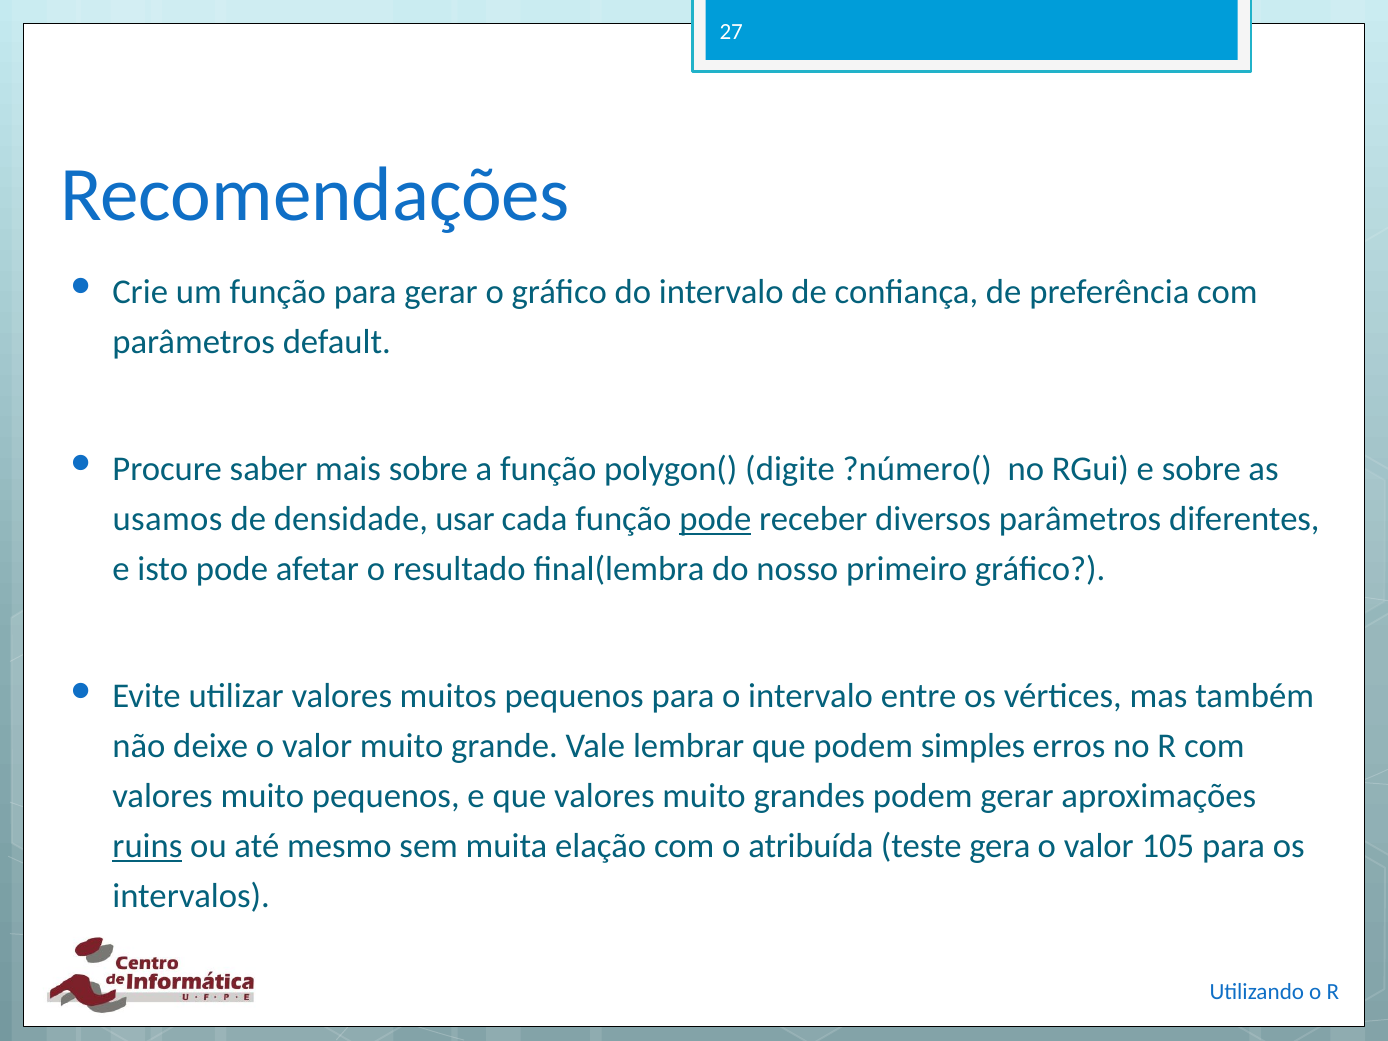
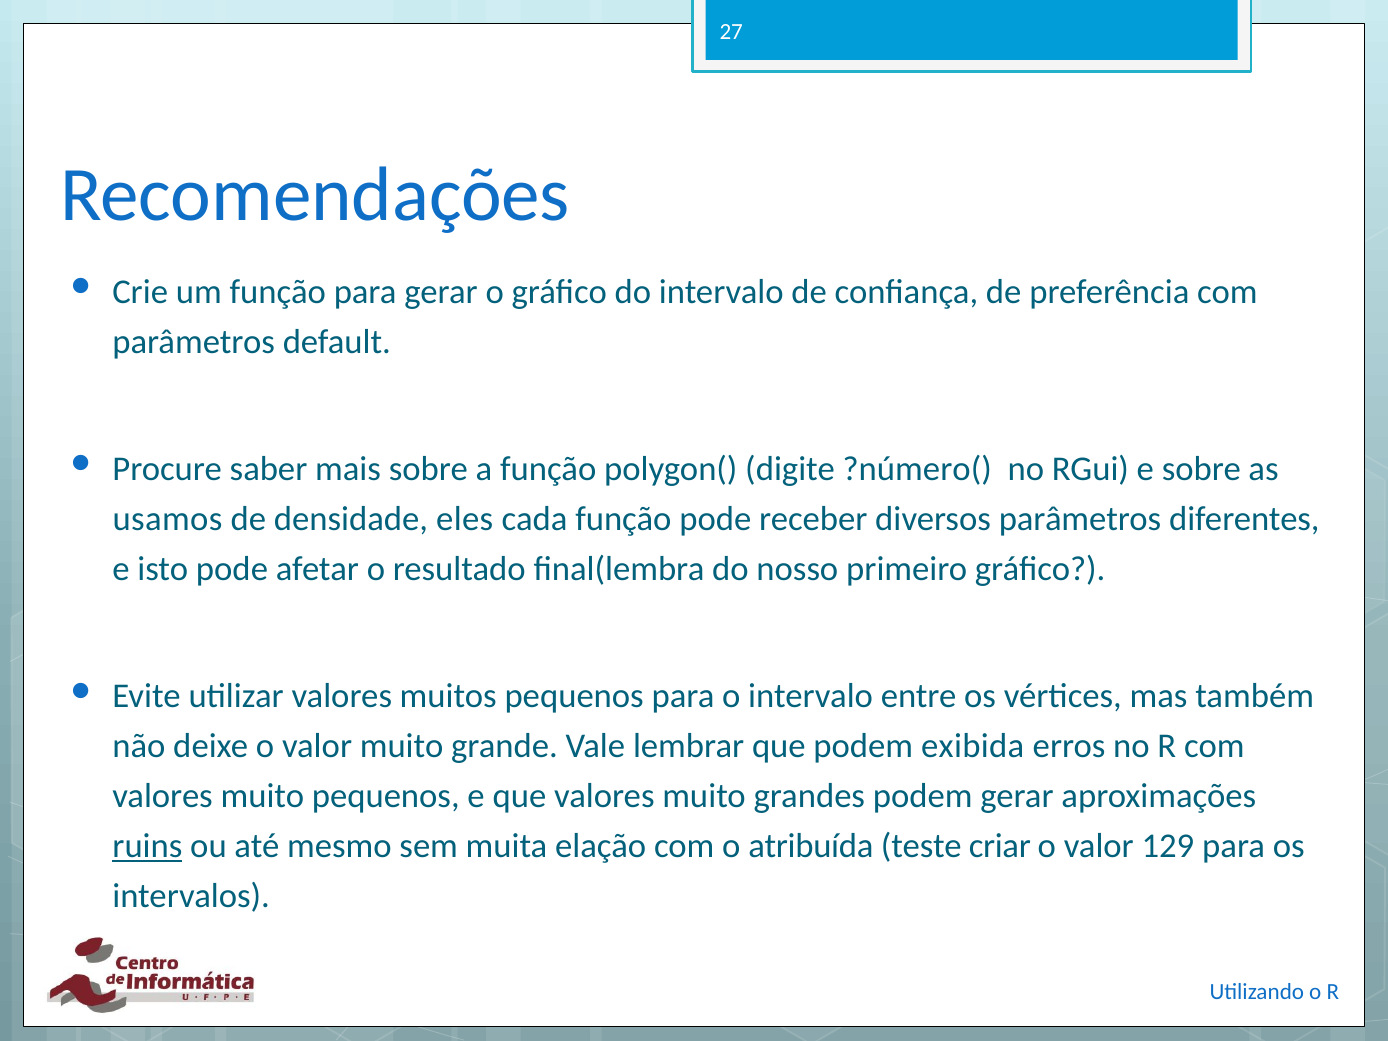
usar: usar -> eles
pode at (715, 519) underline: present -> none
simples: simples -> exibida
gera: gera -> criar
105: 105 -> 129
